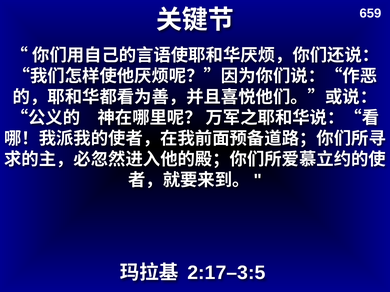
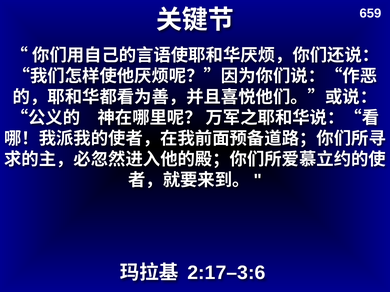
2:17–3:5: 2:17–3:5 -> 2:17–3:6
